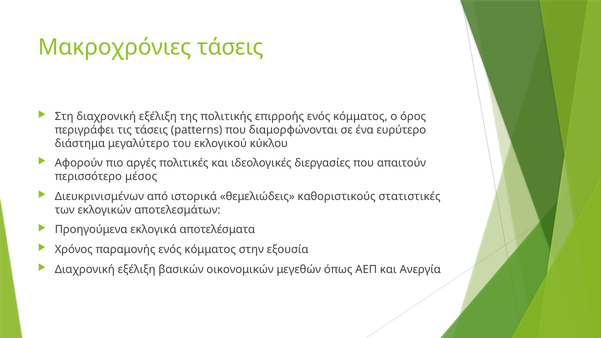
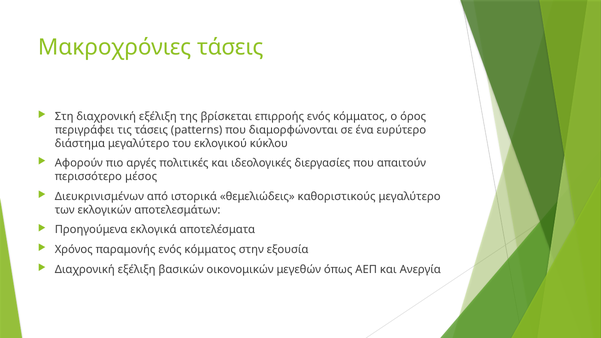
πολιτικής: πολιτικής -> βρίσκεται
καθοριστικούς στατιστικές: στατιστικές -> μεγαλύτερο
